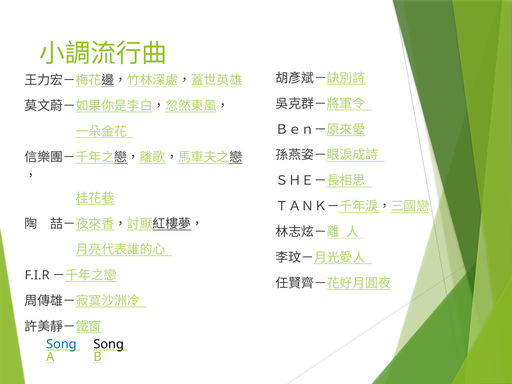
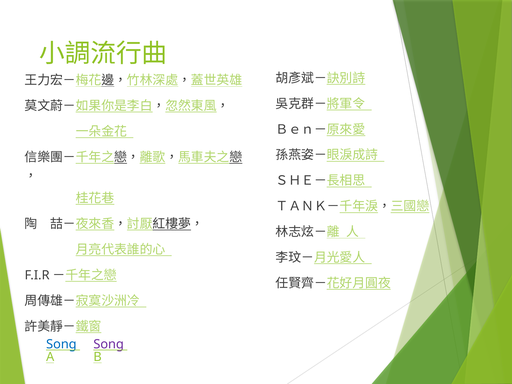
Song at (109, 344) colour: black -> purple
